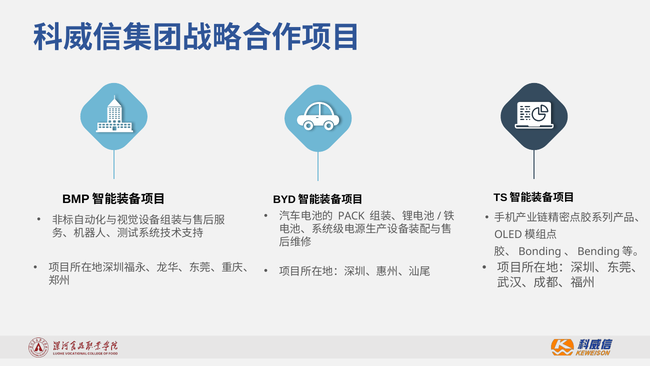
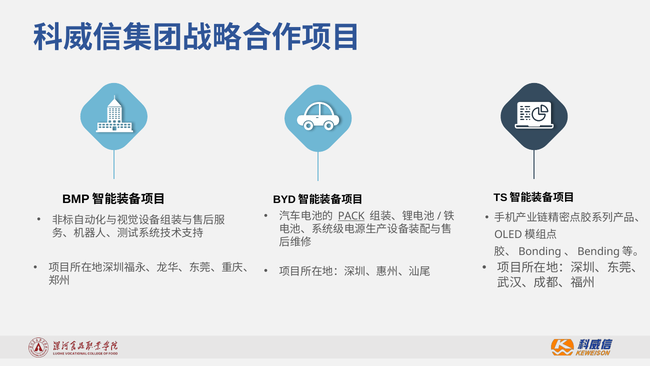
PACK underline: none -> present
